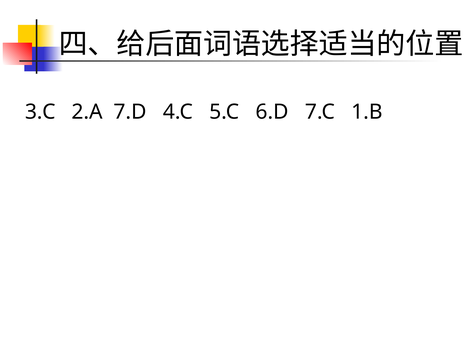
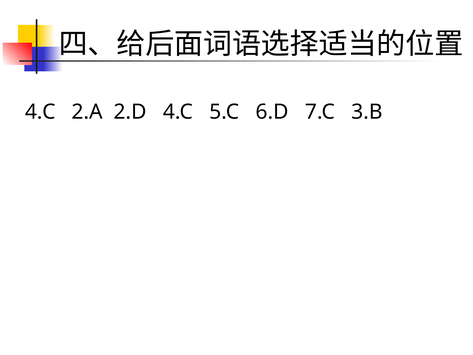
3.C at (40, 112): 3.C -> 4.C
7.D: 7.D -> 2.D
1.B: 1.B -> 3.B
